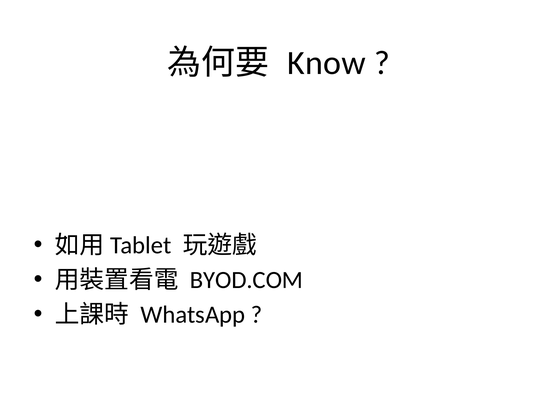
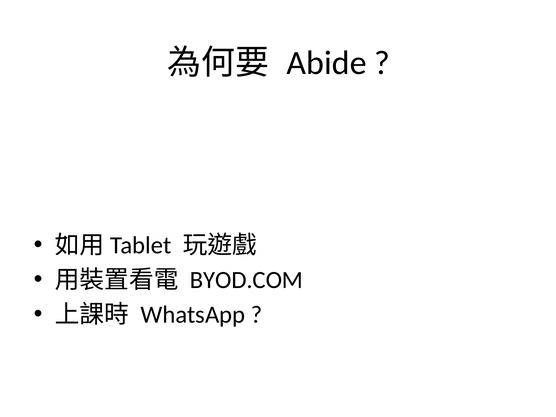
Know: Know -> Abide
